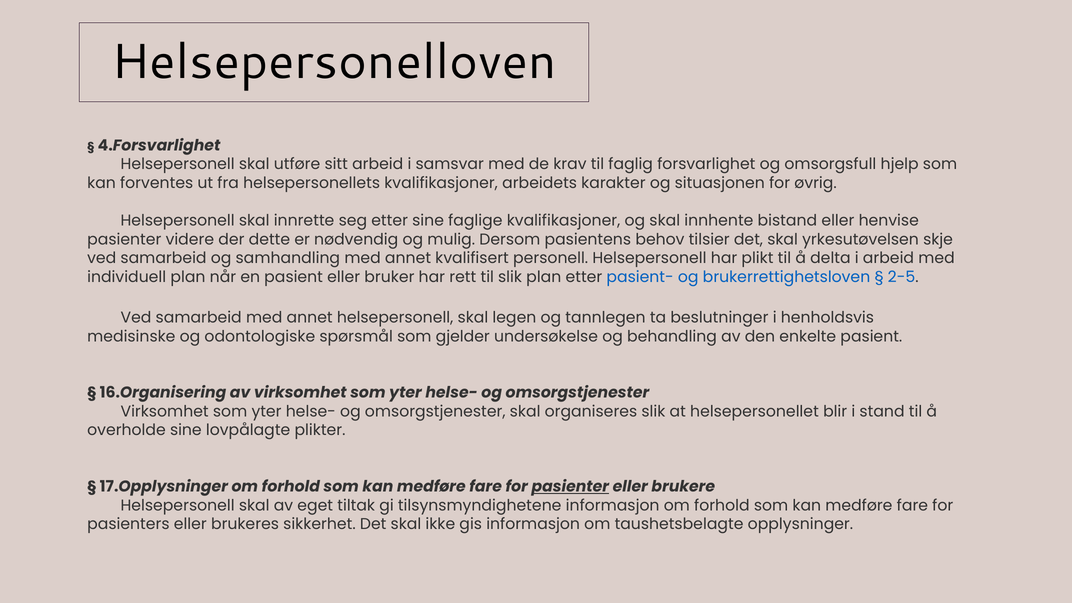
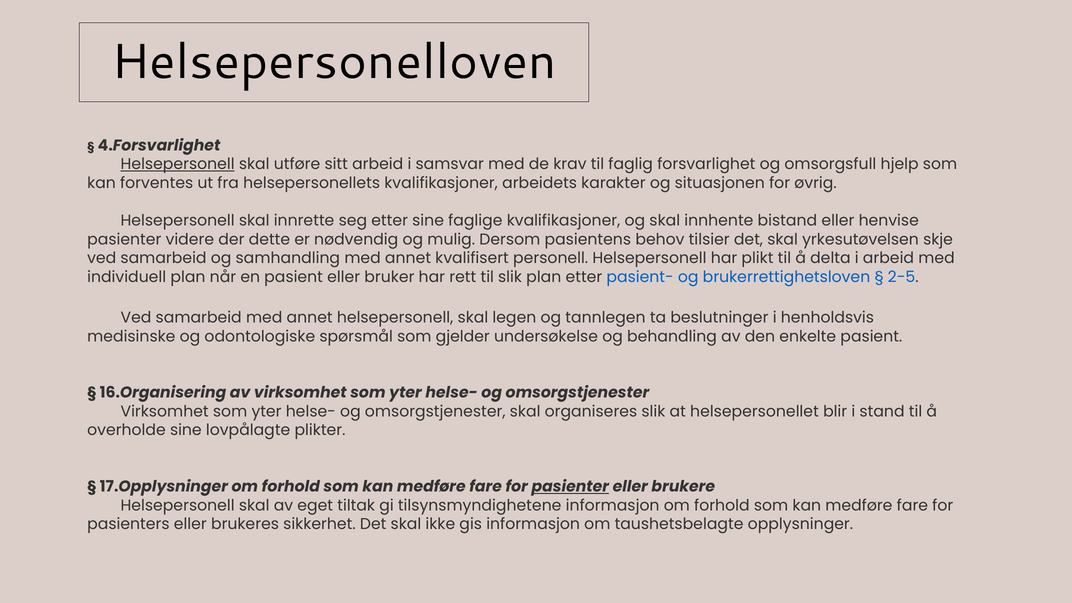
Helsepersonell at (178, 164) underline: none -> present
